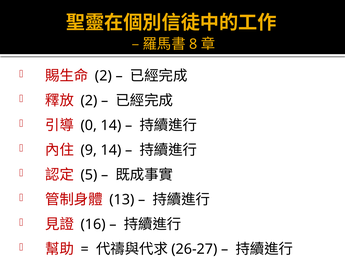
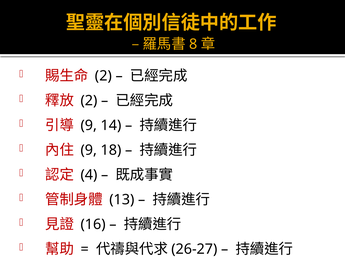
0 at (89, 125): 0 -> 9
9 14: 14 -> 18
5: 5 -> 4
